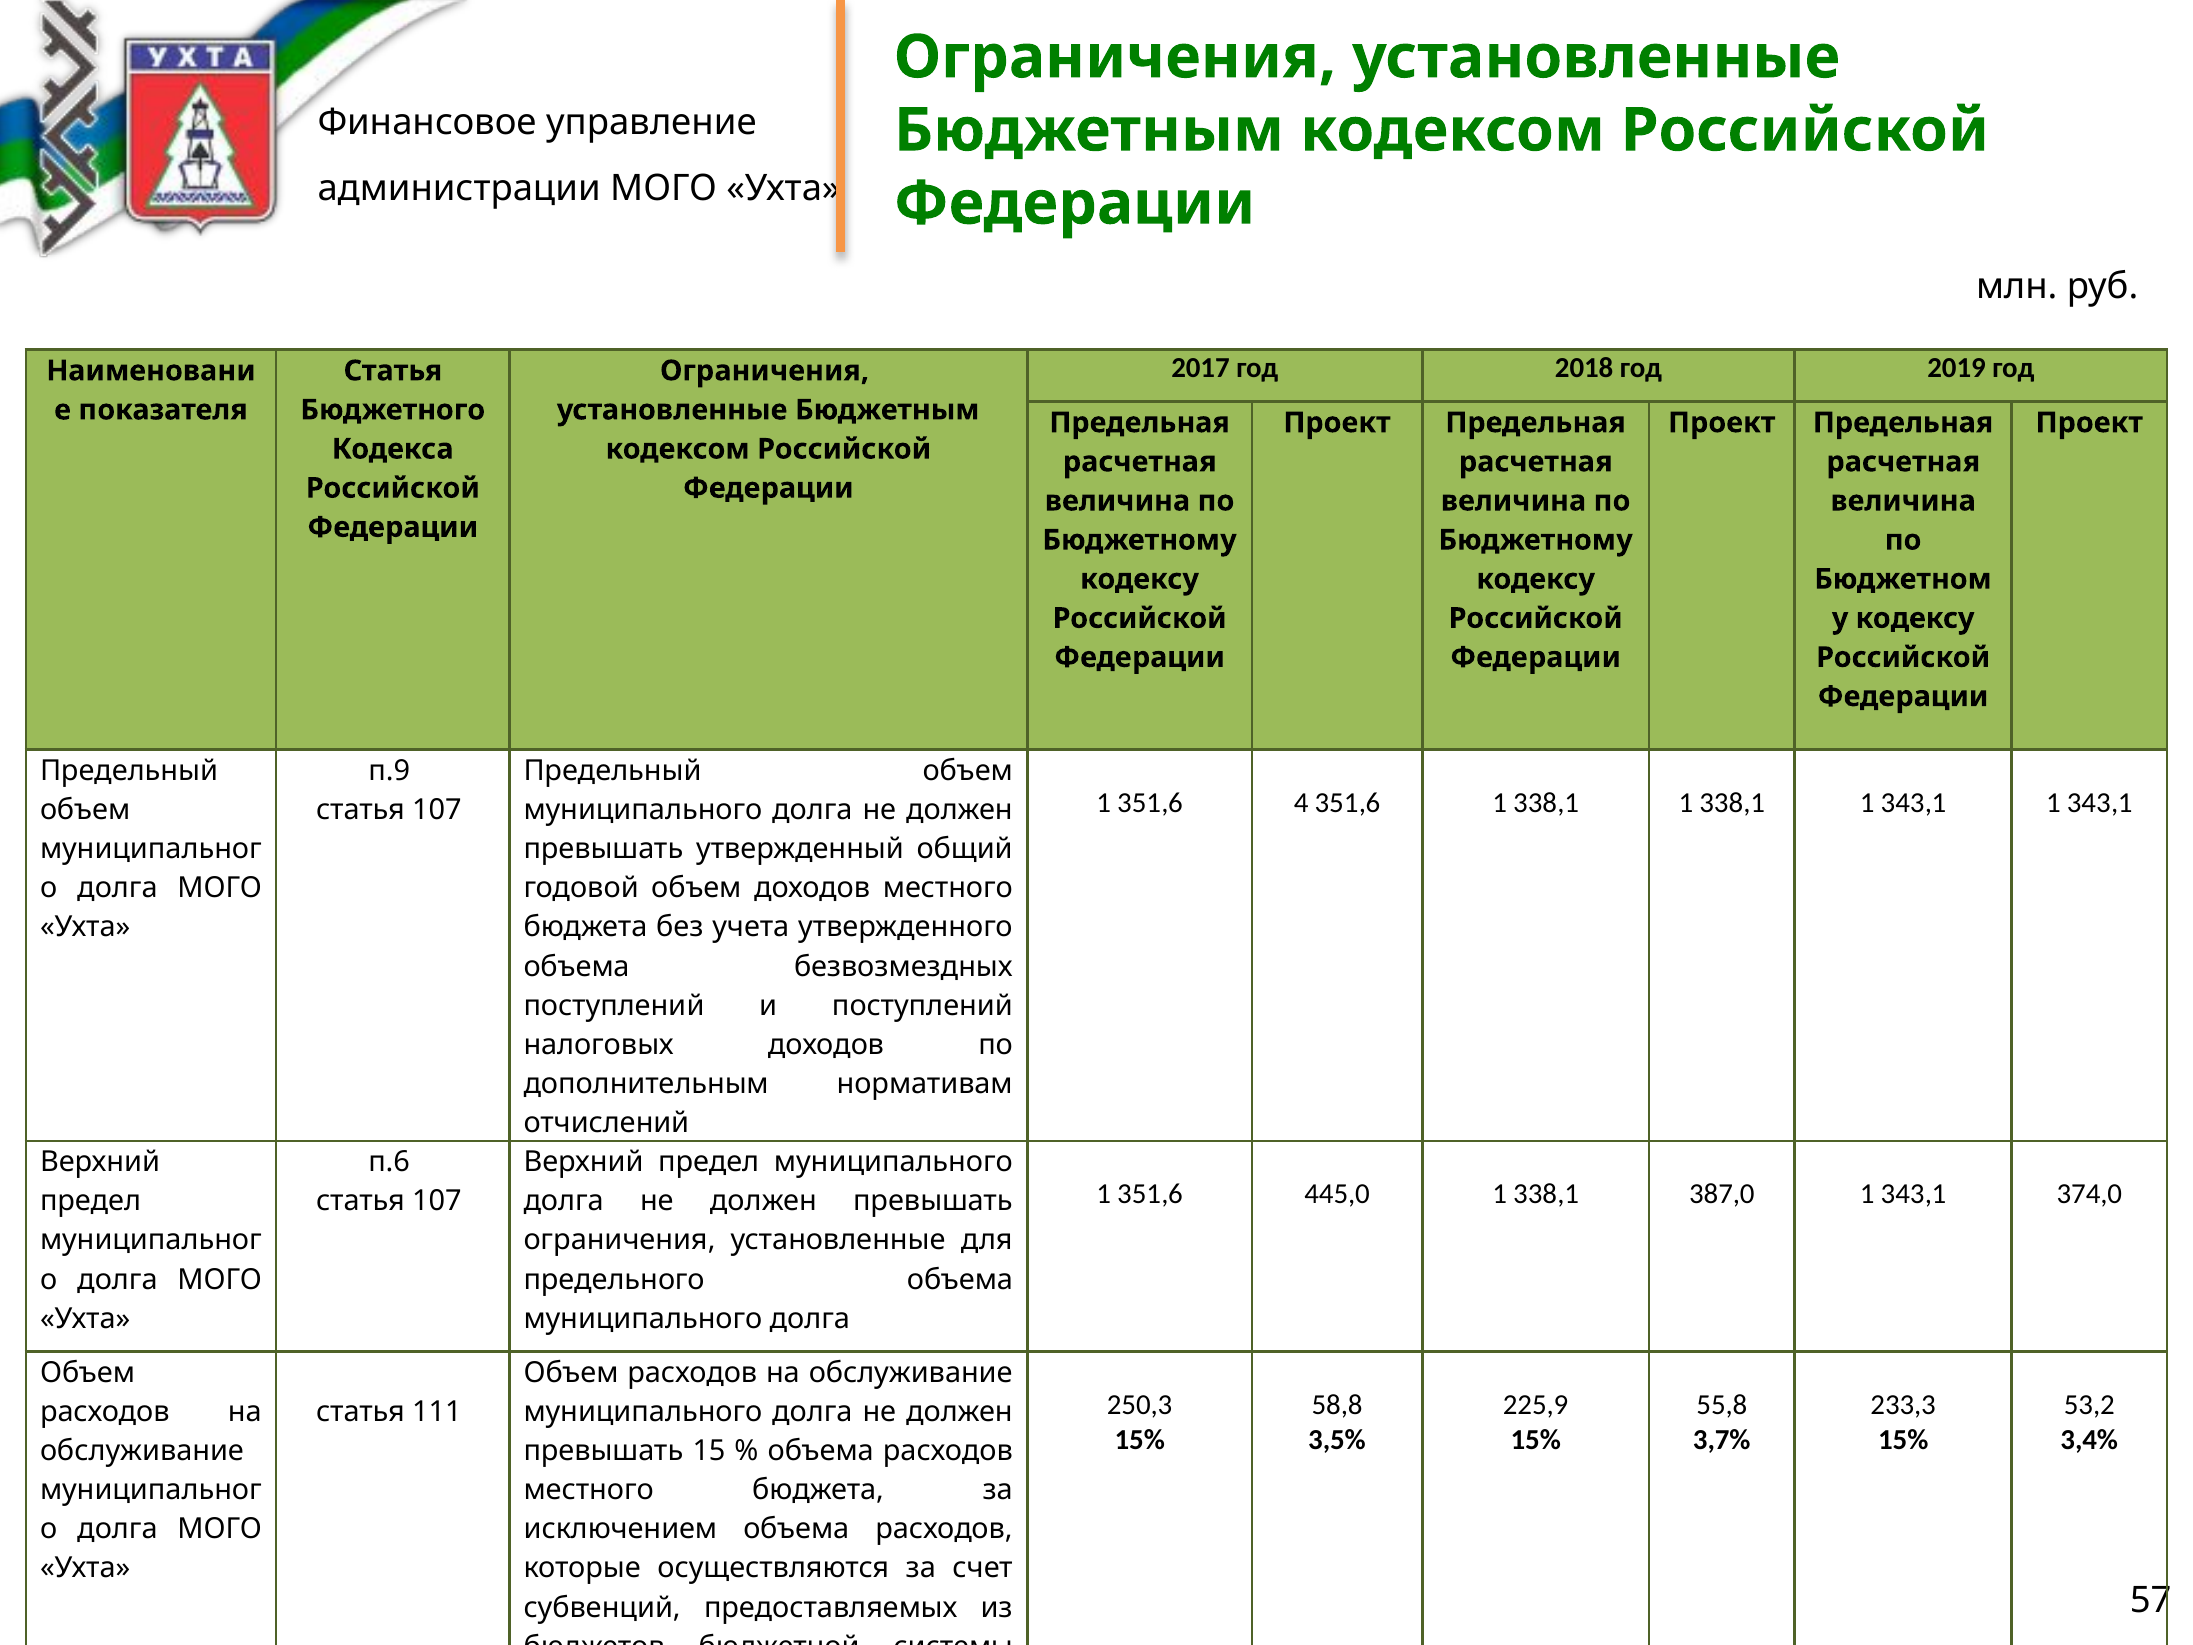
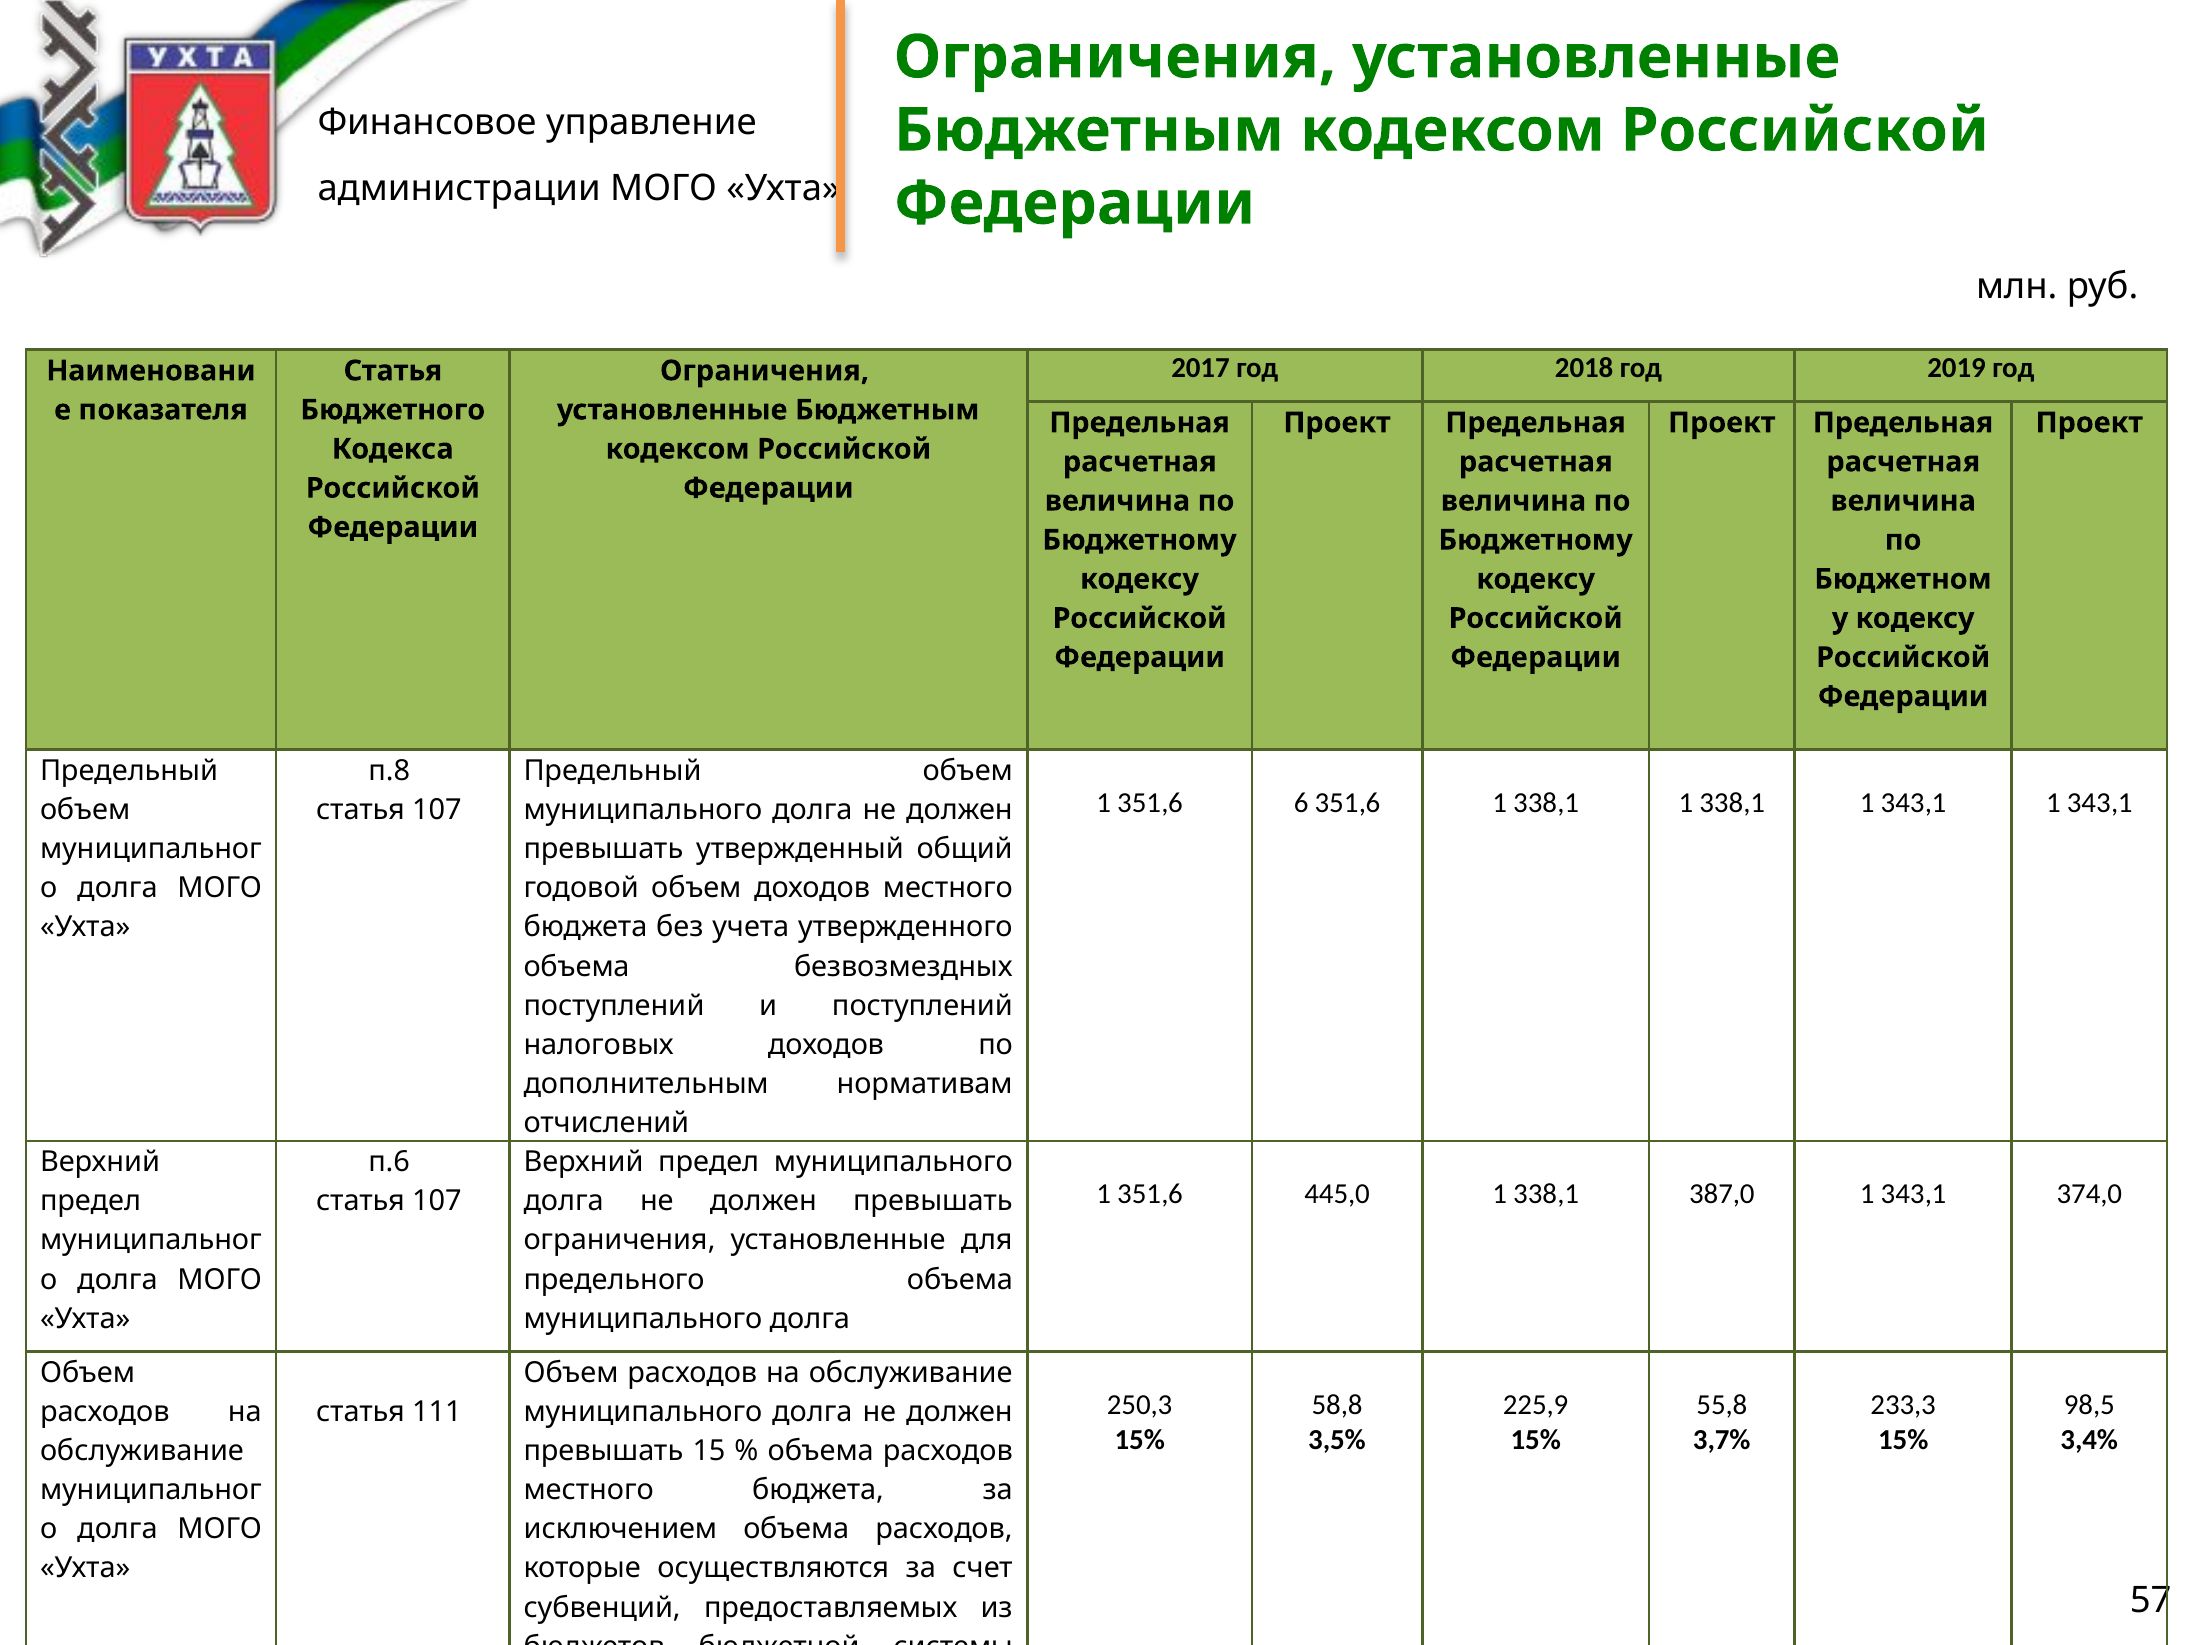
п.9: п.9 -> п.8
4: 4 -> 6
53,2: 53,2 -> 98,5
